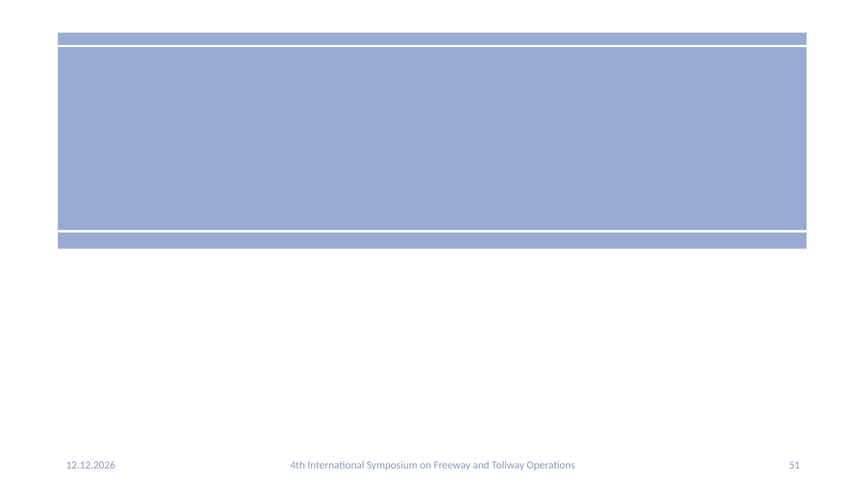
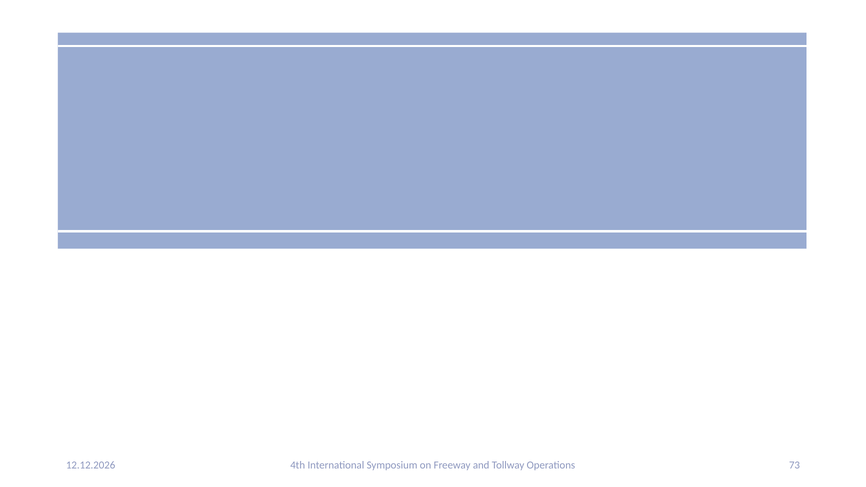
51: 51 -> 73
